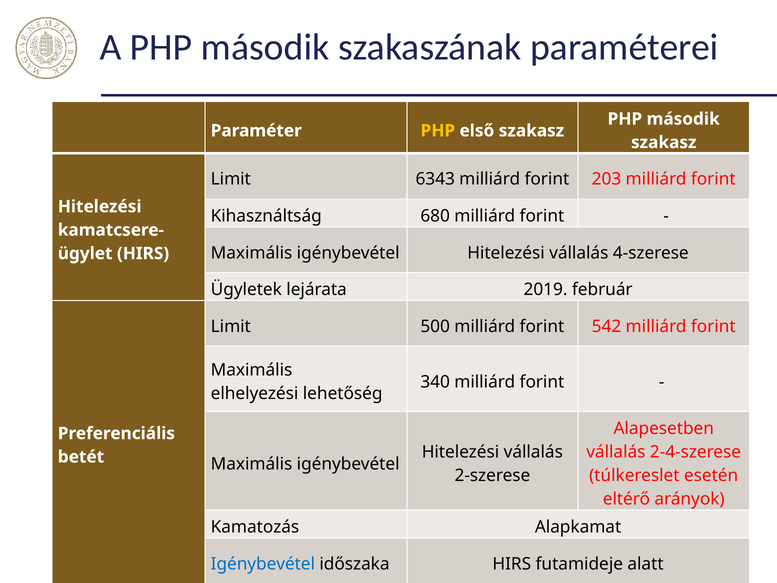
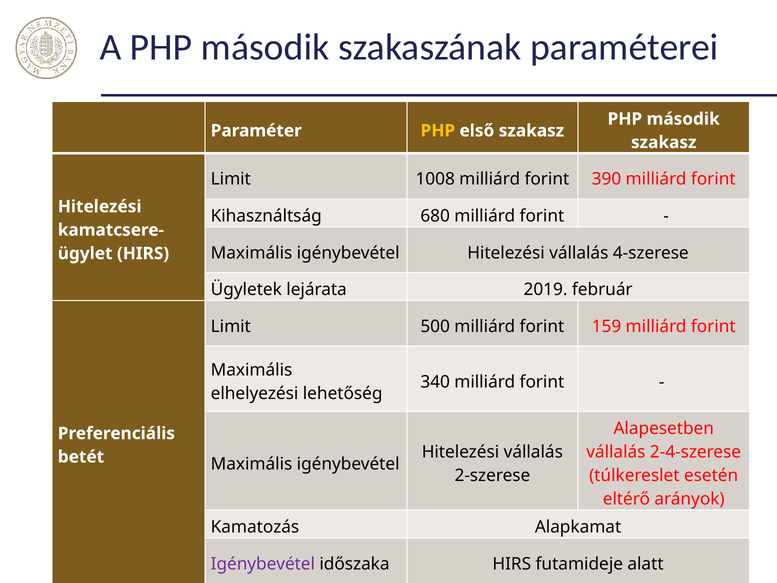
6343: 6343 -> 1008
203: 203 -> 390
542: 542 -> 159
Igénybevétel at (263, 564) colour: blue -> purple
